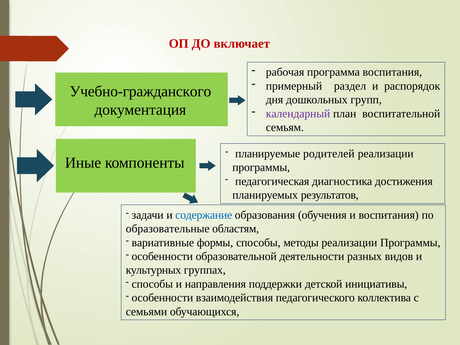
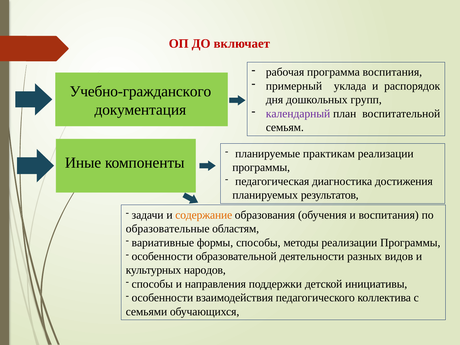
раздел: раздел -> уклада
родителей: родителей -> практикам
содержание colour: blue -> orange
группах: группах -> народов
